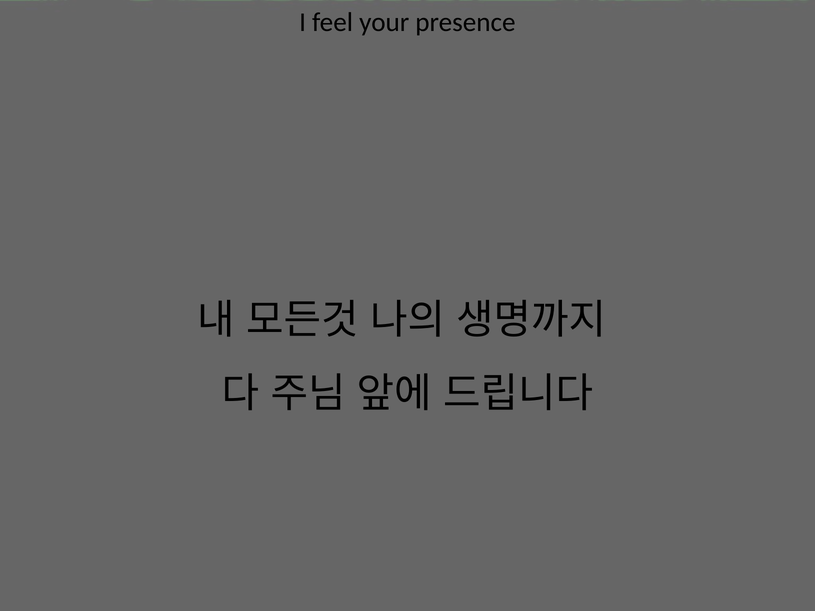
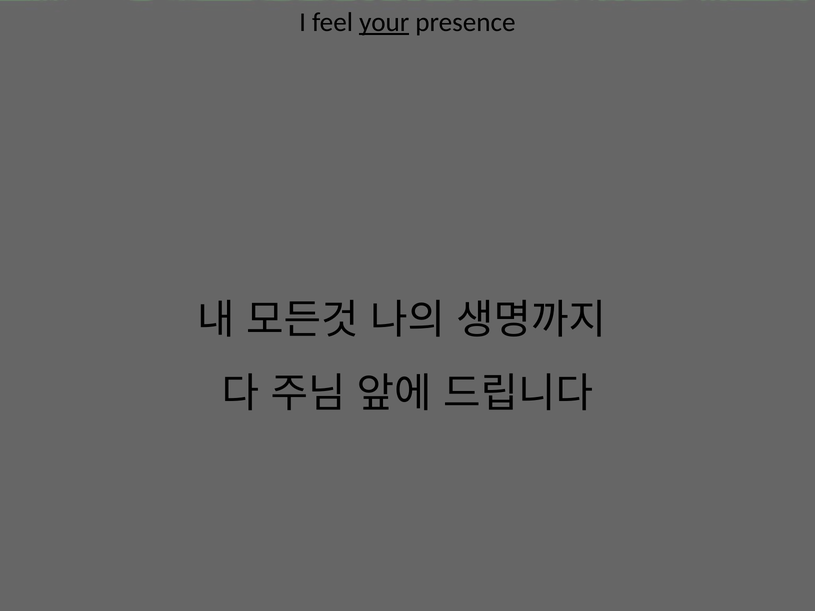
your underline: none -> present
